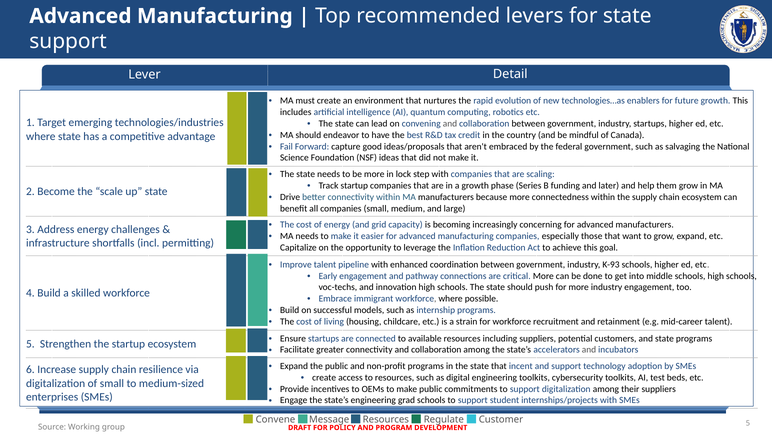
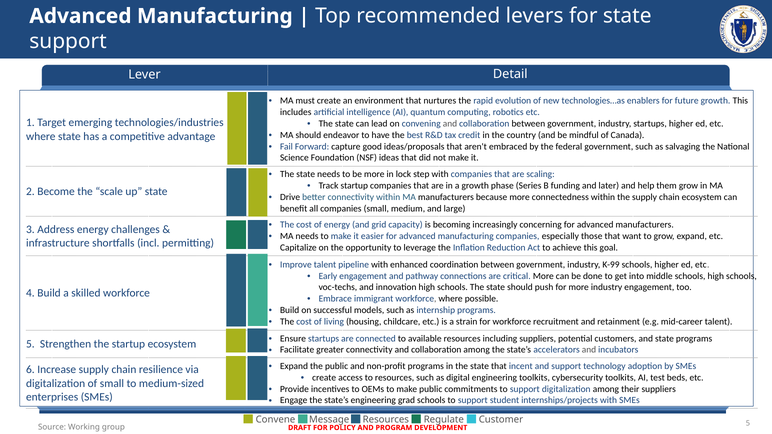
K-93: K-93 -> K-99
